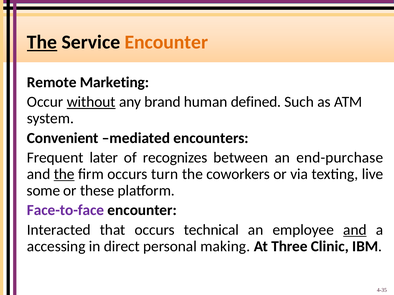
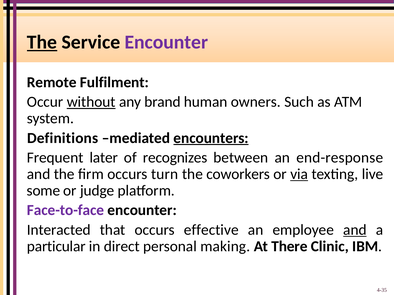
Encounter at (166, 42) colour: orange -> purple
Marketing: Marketing -> Fulfilment
defined: defined -> owners
Convenient: Convenient -> Definitions
encounters underline: none -> present
end-purchase: end-purchase -> end-response
the at (64, 174) underline: present -> none
via underline: none -> present
these: these -> judge
technical: technical -> effective
accessing: accessing -> particular
Three: Three -> There
